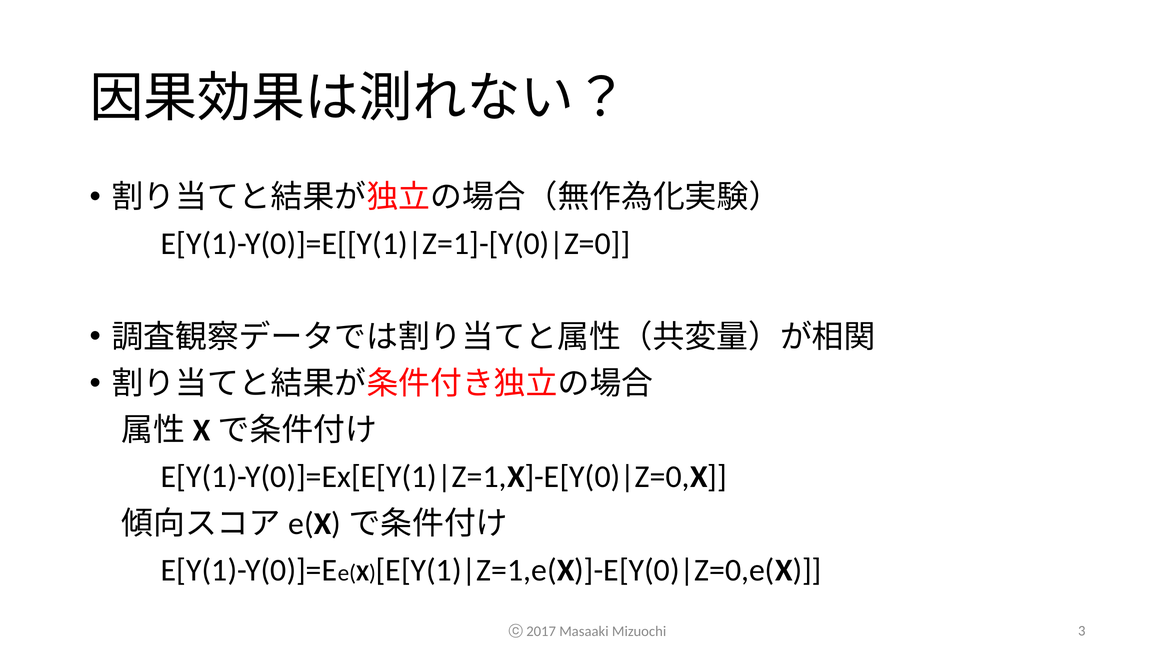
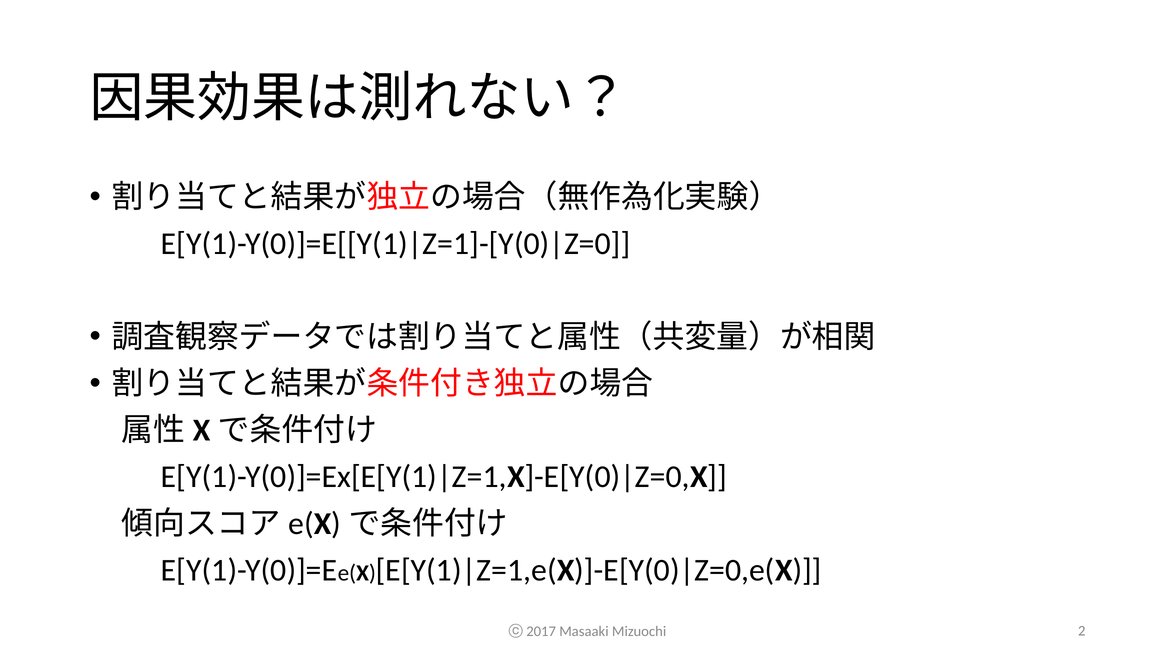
3: 3 -> 2
